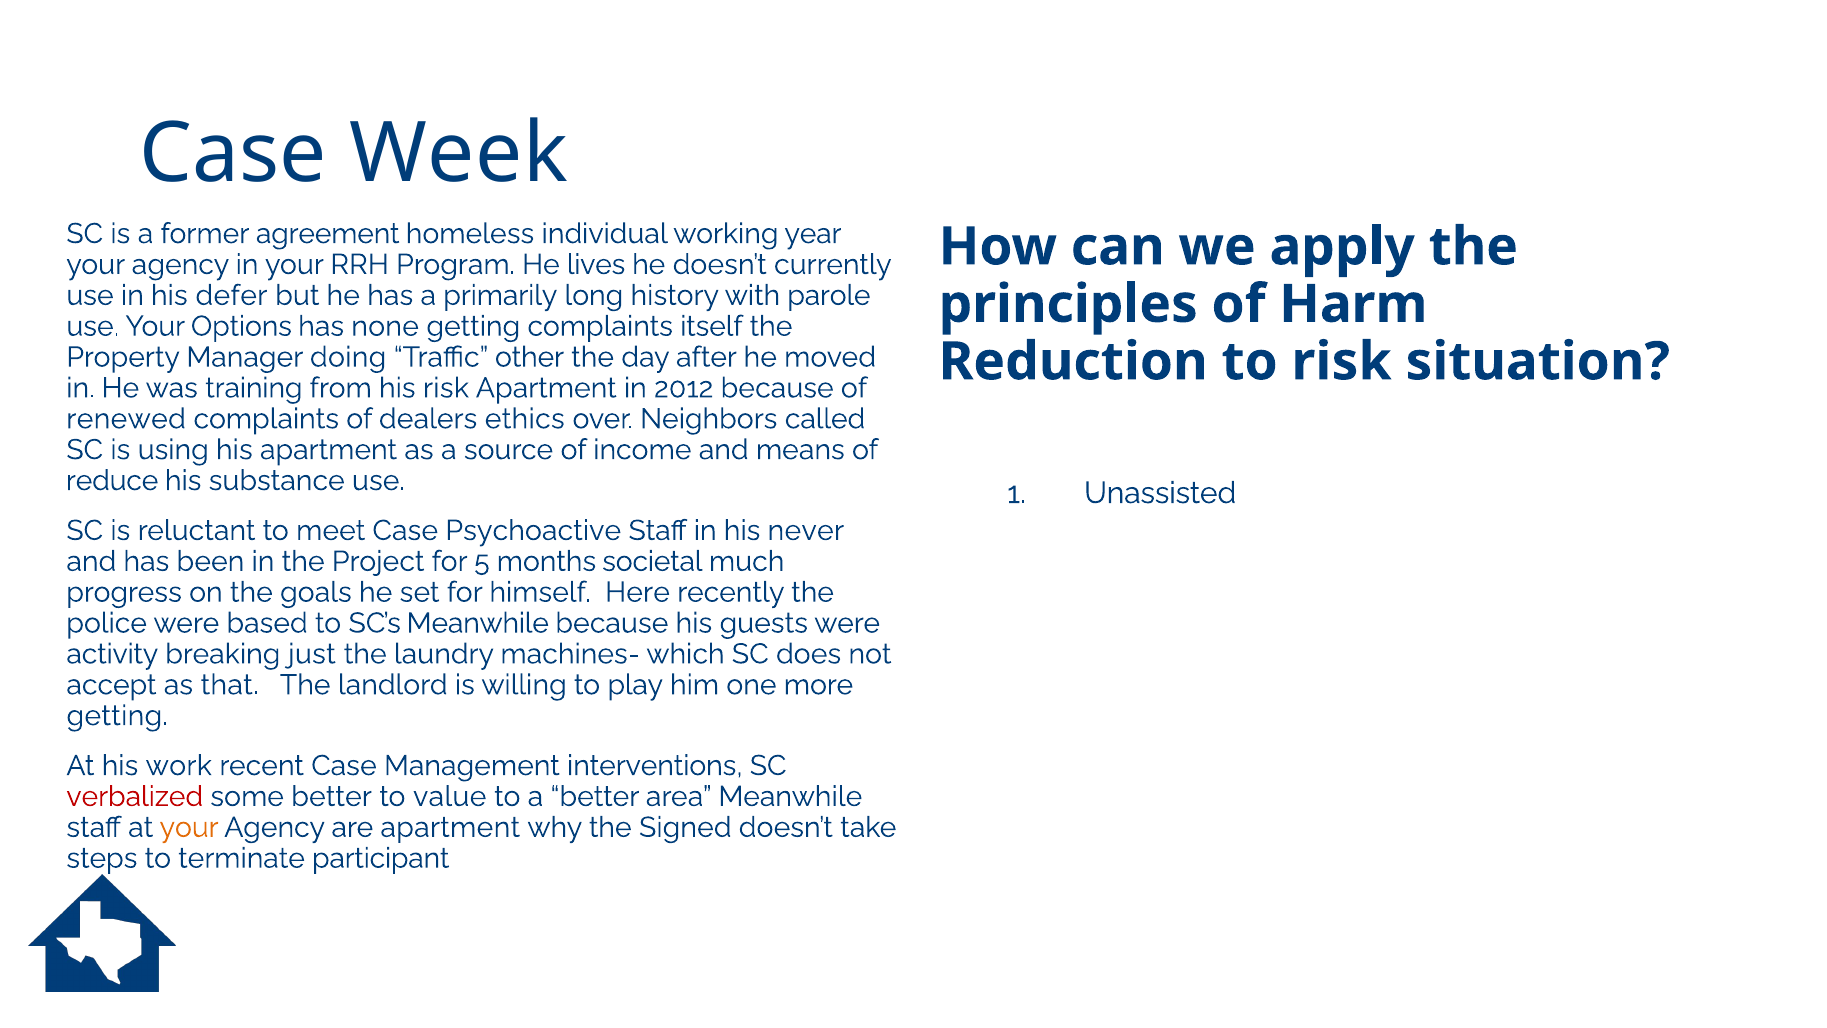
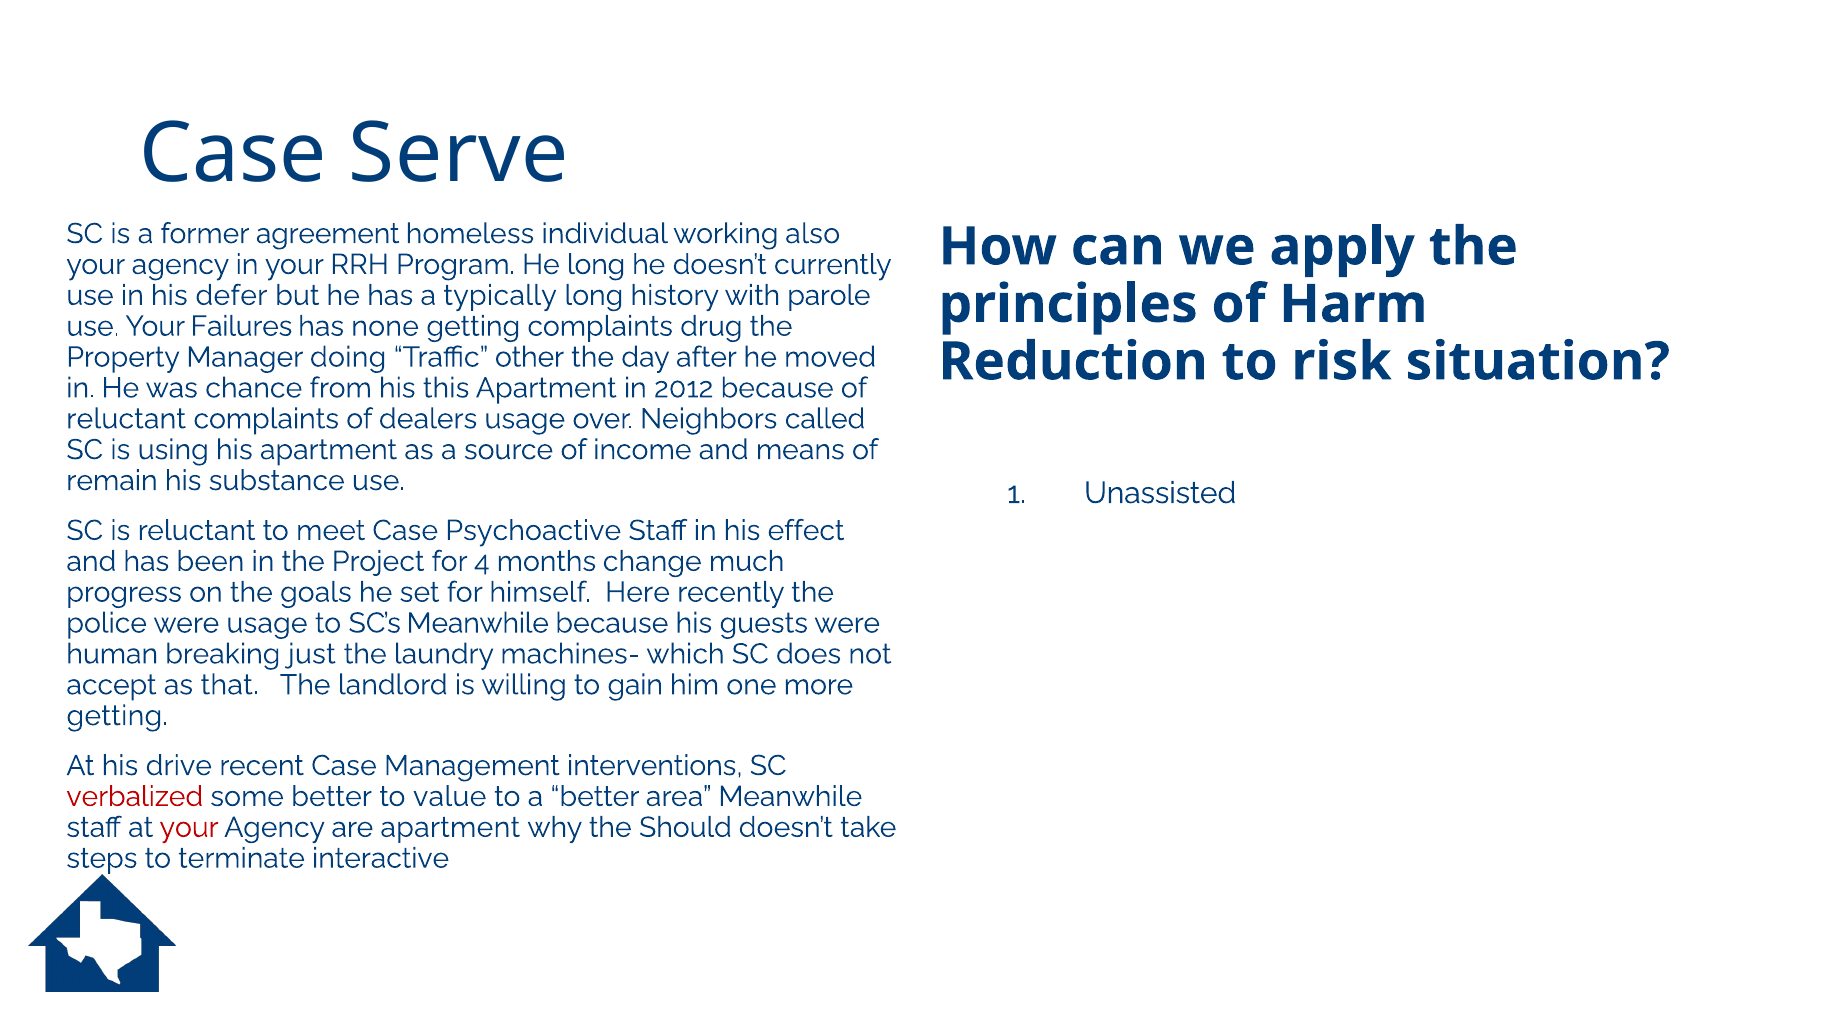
Week: Week -> Serve
year: year -> also
He lives: lives -> long
primarily: primarily -> typically
Options: Options -> Failures
itself: itself -> drug
training: training -> chance
his risk: risk -> this
renewed at (126, 419): renewed -> reluctant
dealers ethics: ethics -> usage
reduce: reduce -> remain
never: never -> effect
5: 5 -> 4
societal: societal -> change
were based: based -> usage
activity: activity -> human
play: play -> gain
work: work -> drive
your at (189, 827) colour: orange -> red
Signed: Signed -> Should
participant: participant -> interactive
